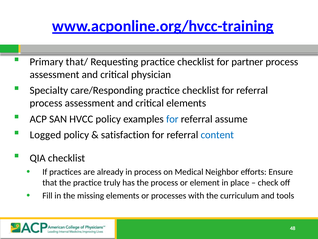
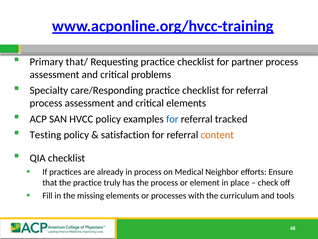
physician: physician -> problems
assume: assume -> tracked
Logged: Logged -> Testing
content colour: blue -> orange
